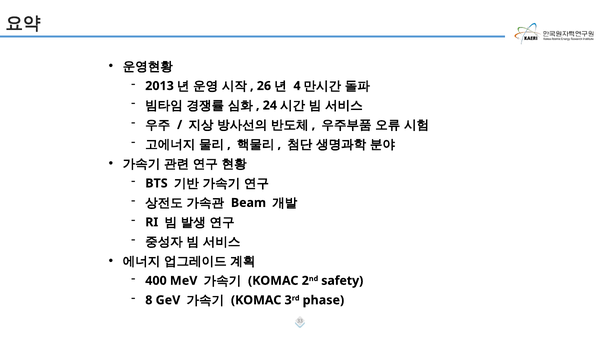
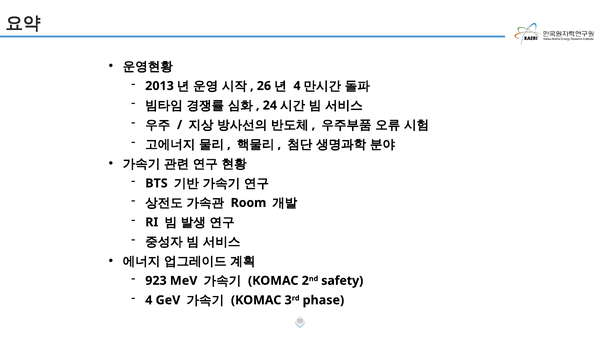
Beam: Beam -> Room
400: 400 -> 923
8 at (149, 301): 8 -> 4
